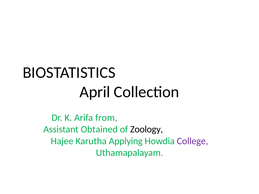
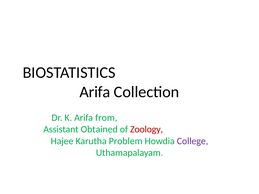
April at (95, 92): April -> Arifa
Zoology colour: black -> red
Applying: Applying -> Problem
